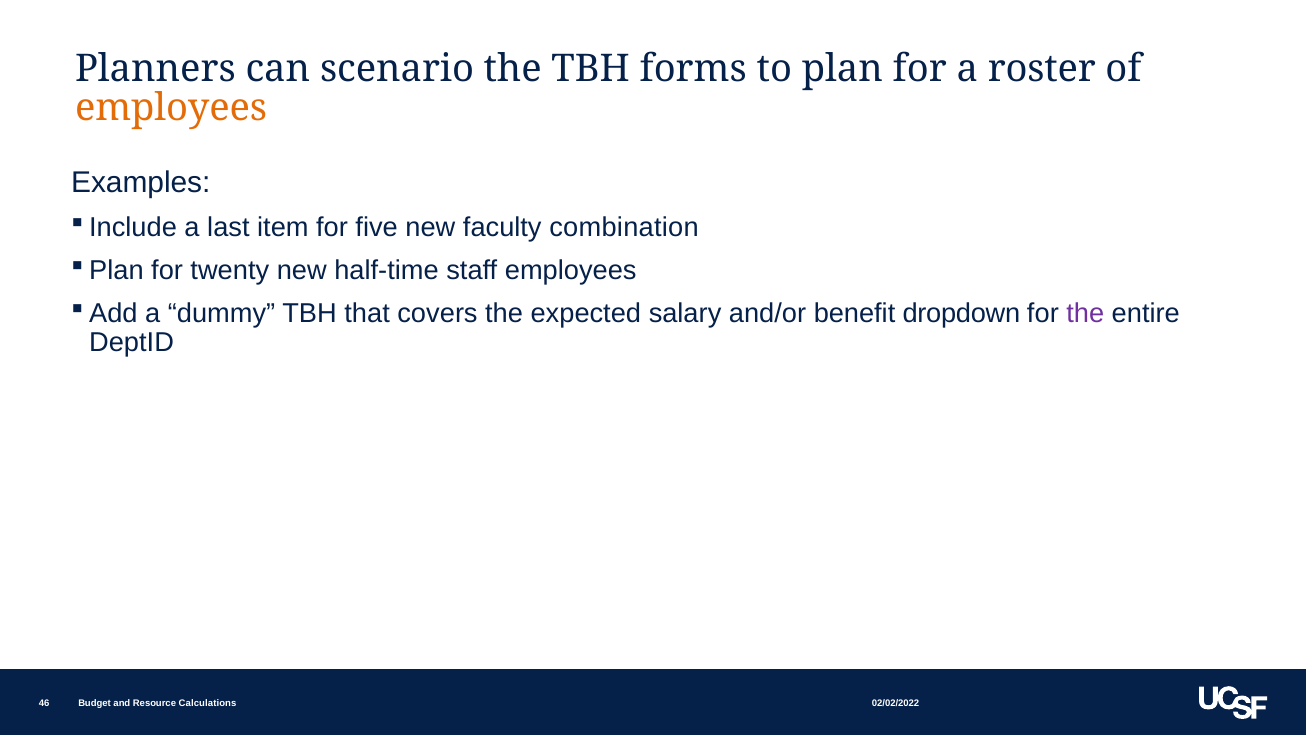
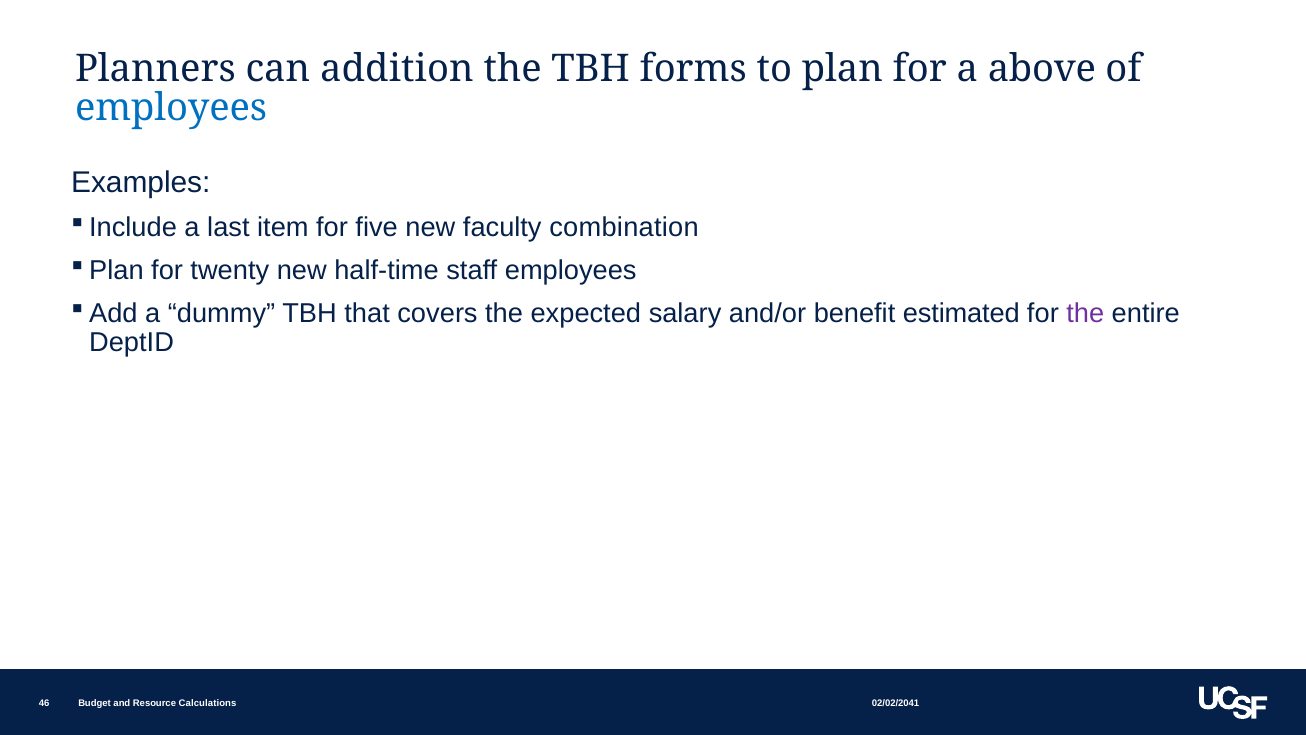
scenario: scenario -> addition
roster: roster -> above
employees at (171, 108) colour: orange -> blue
dropdown: dropdown -> estimated
02/02/2022: 02/02/2022 -> 02/02/2041
